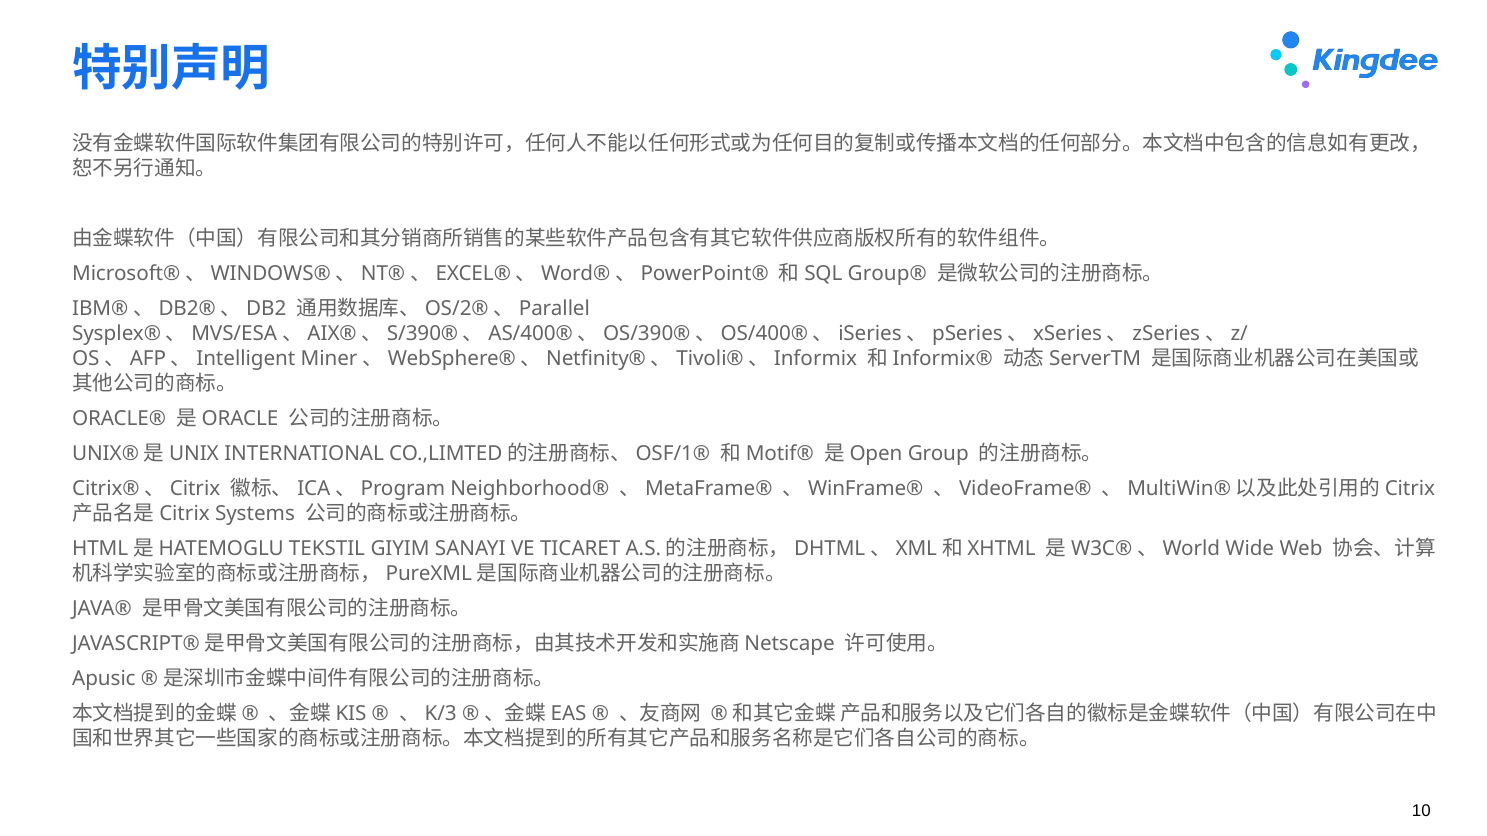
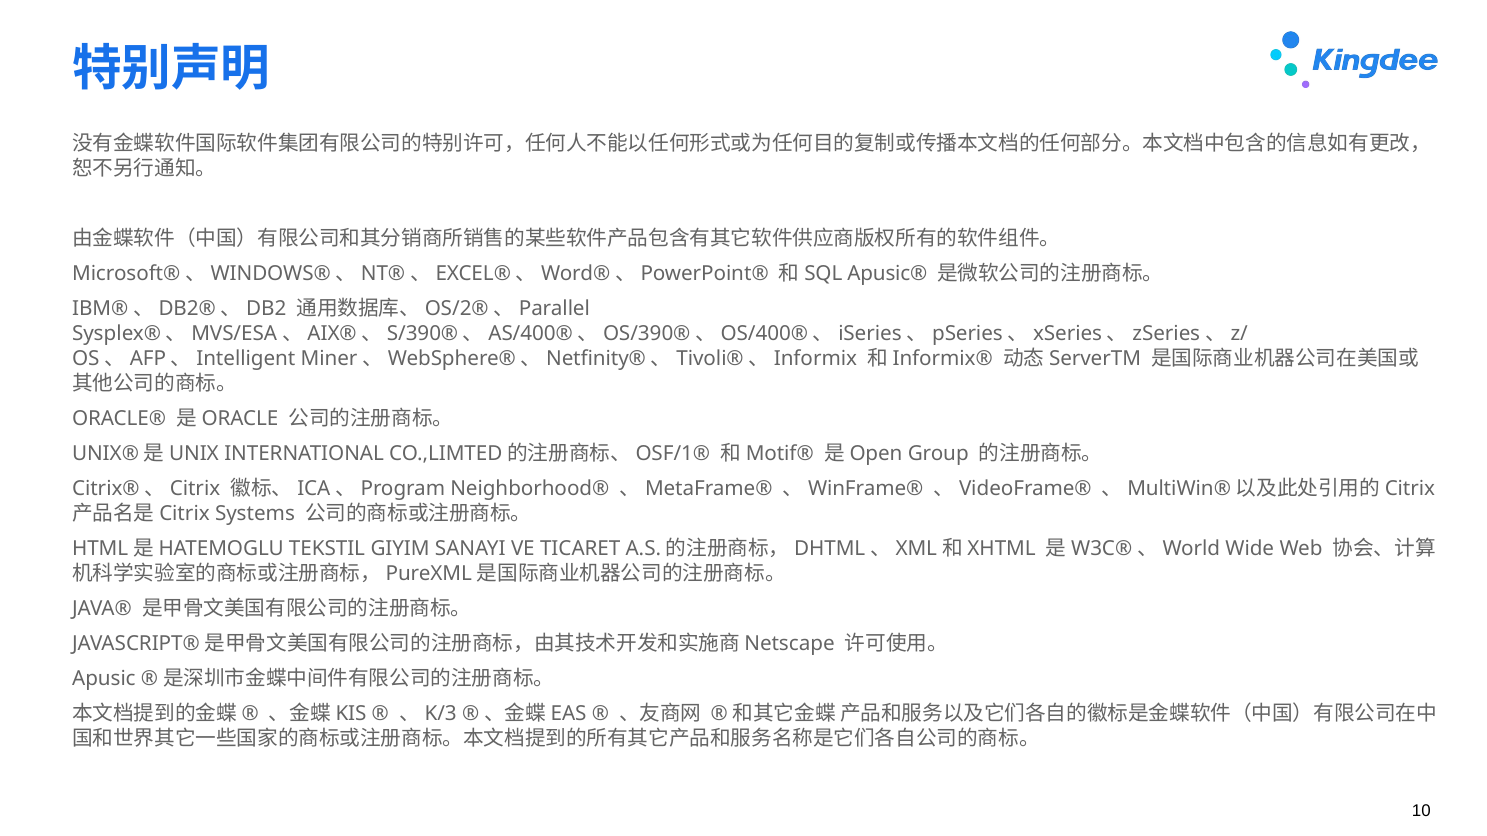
Group®: Group® -> Apusic®
